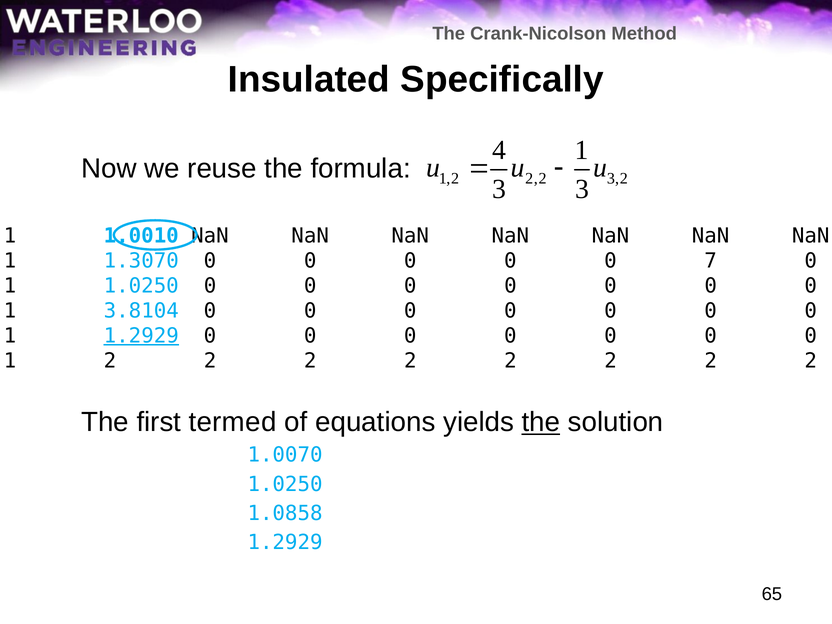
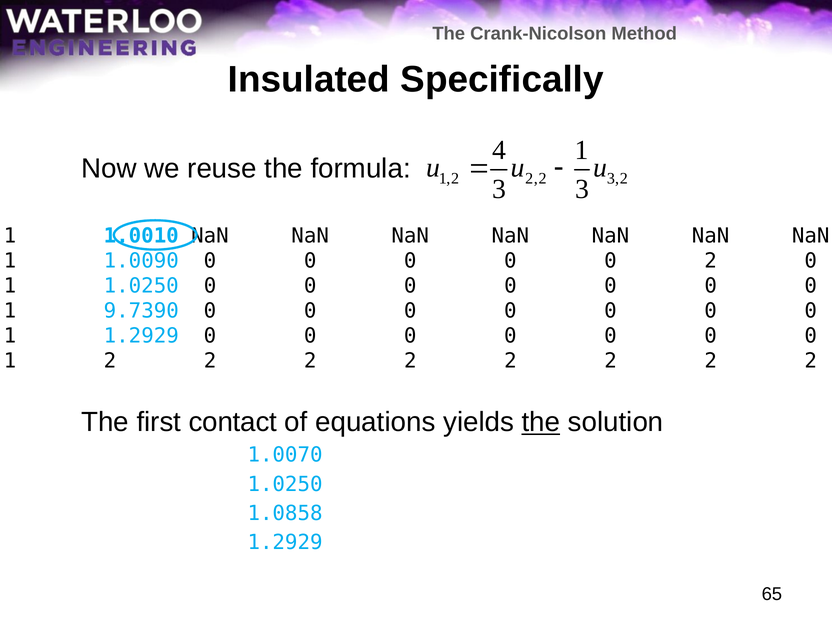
1.3070: 1.3070 -> 1.0090
0 7: 7 -> 2
3.8104: 3.8104 -> 9.7390
1.2929 at (141, 336) underline: present -> none
termed: termed -> contact
